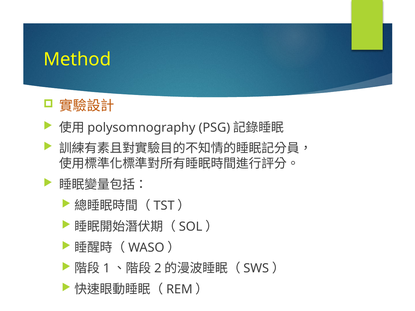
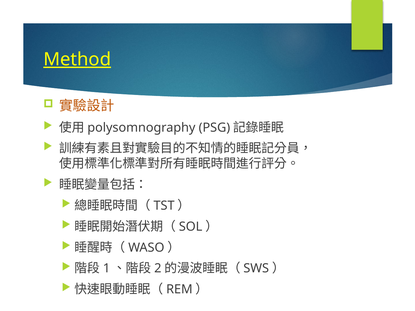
Method underline: none -> present
